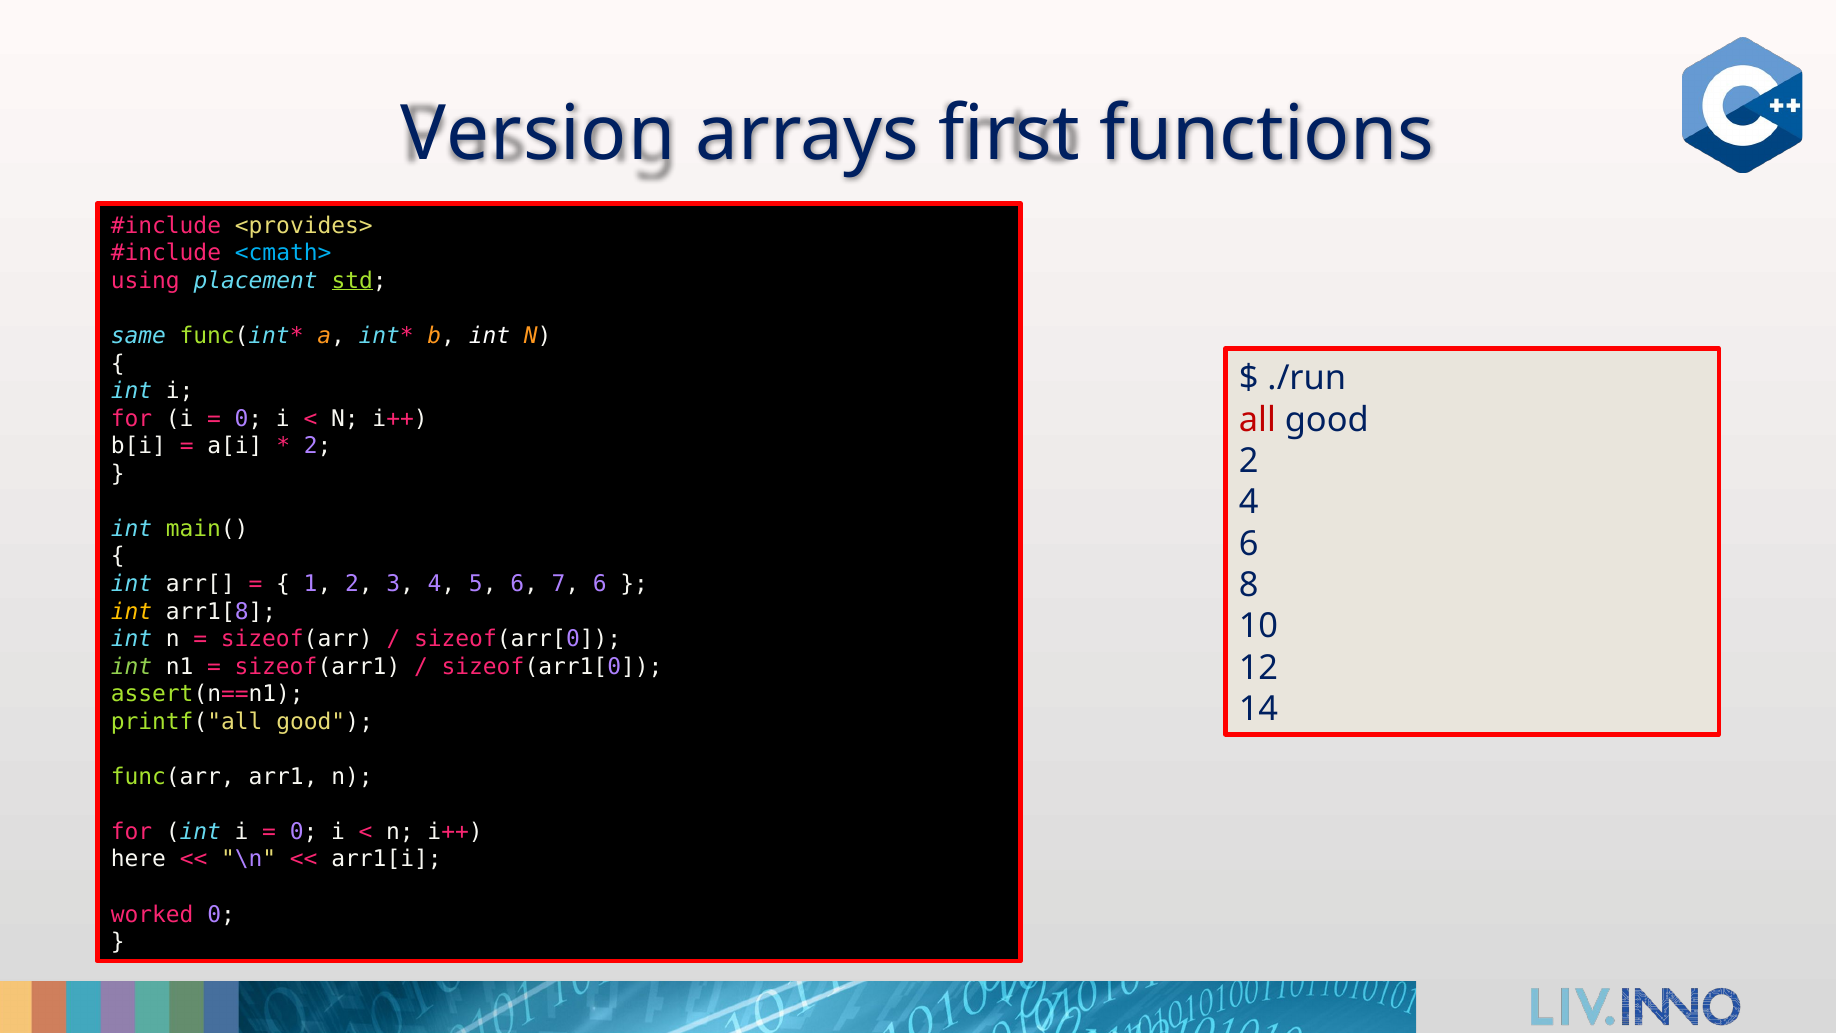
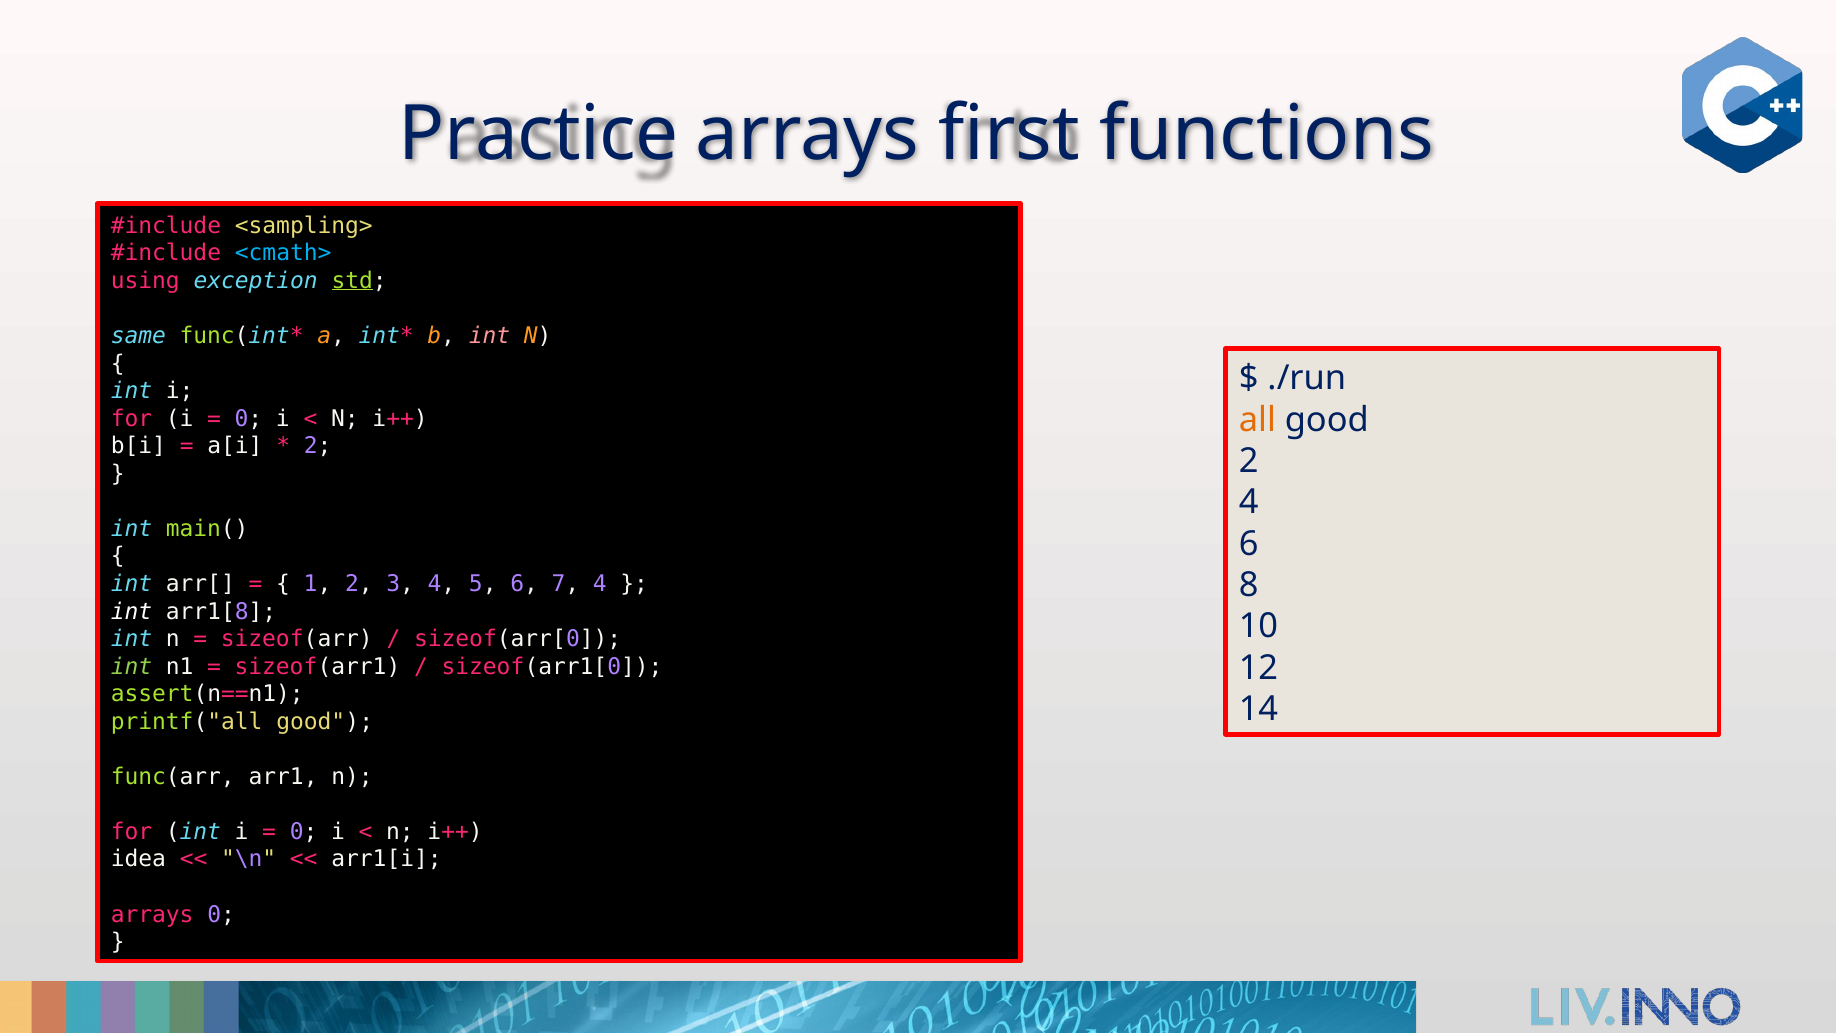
Version: Version -> Practice
<provides>: <provides> -> <sampling>
placement: placement -> exception
int at (489, 336) colour: white -> pink
all colour: red -> orange
7 6: 6 -> 4
int at (131, 611) colour: yellow -> white
here: here -> idea
worked at (152, 914): worked -> arrays
